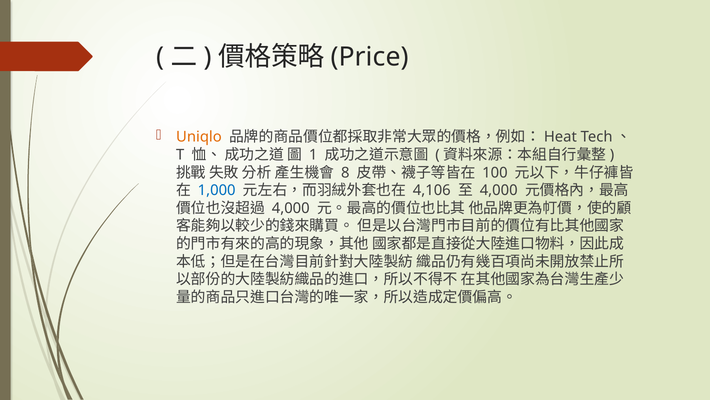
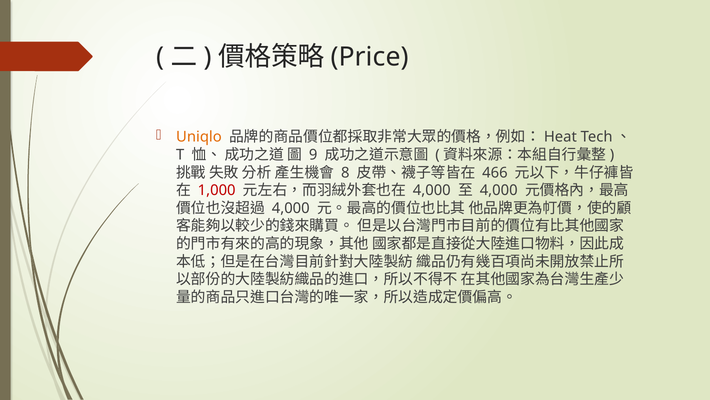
1: 1 -> 9
100: 100 -> 466
1,000 colour: blue -> red
4,106 at (432, 190): 4,106 -> 4,000
